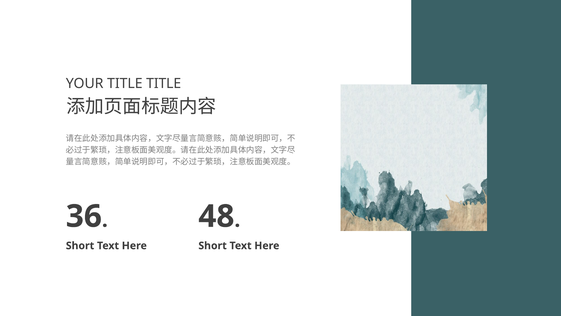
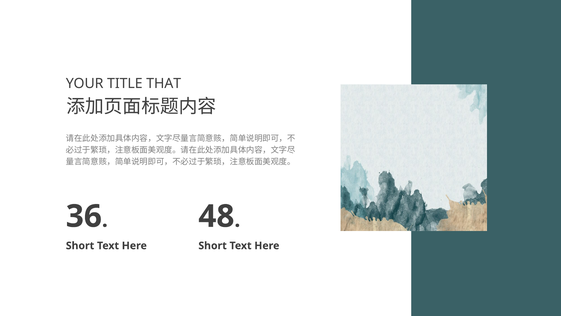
TITLE TITLE: TITLE -> THAT
